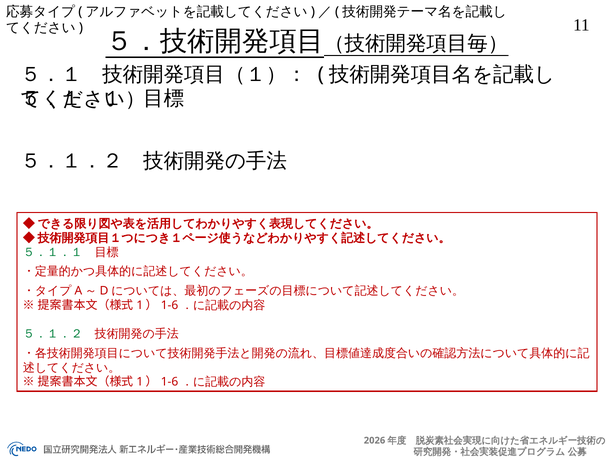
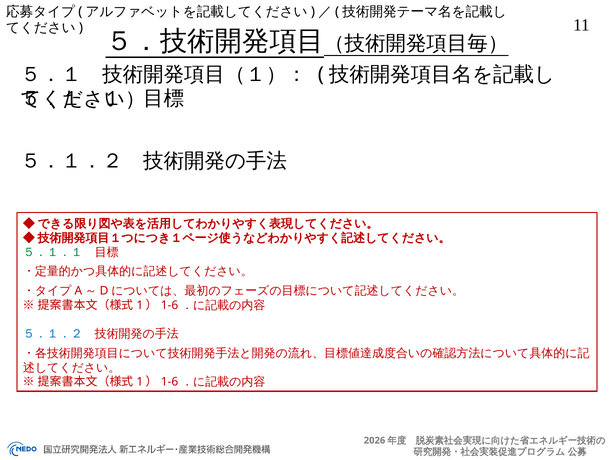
５．１．２ at (53, 334) colour: green -> blue
